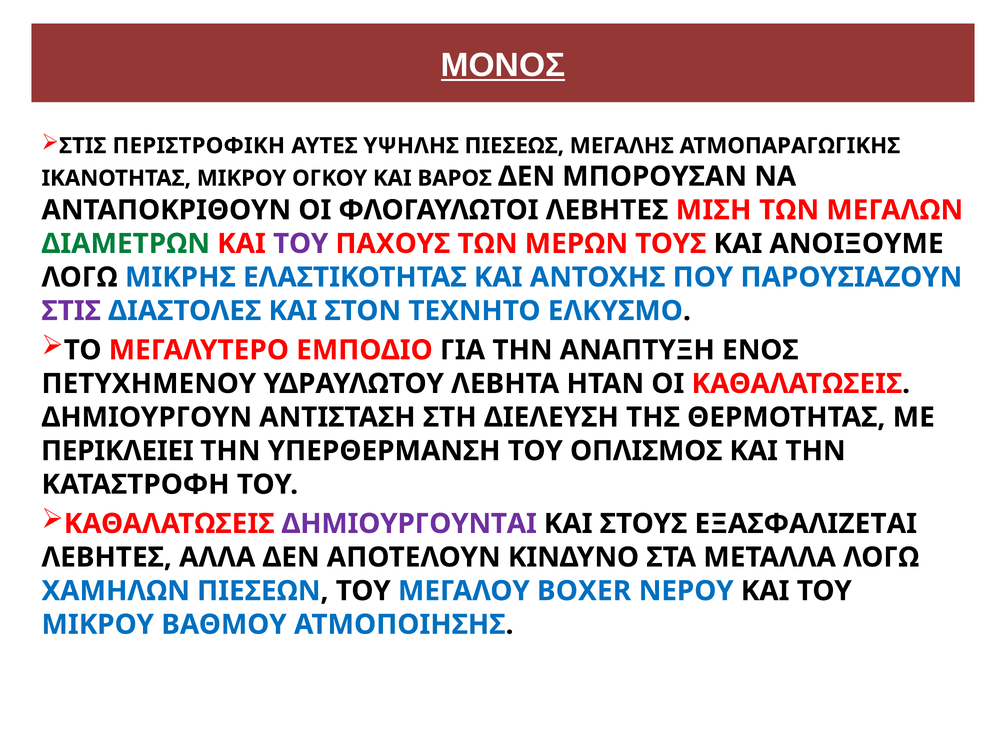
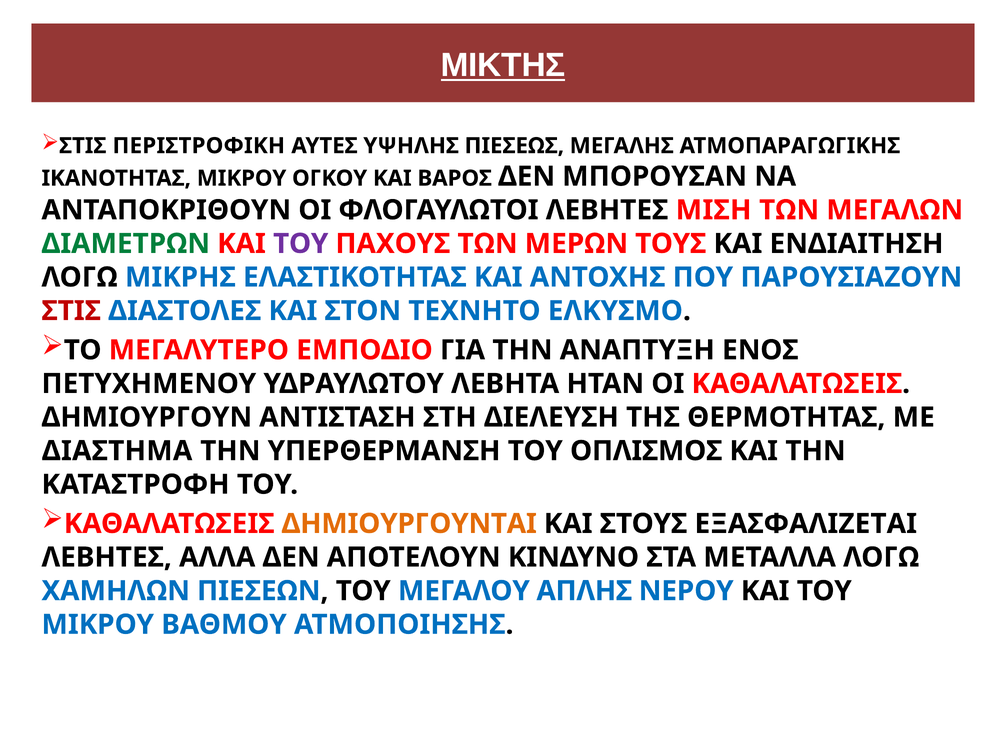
ΜΟΝΟΣ: ΜΟΝΟΣ -> ΜΙΚΤΗΣ
ΑΝΟΙΞΟΥΜΕ: ΑΝΟΙΞΟΥΜΕ -> ΕΝΔΙΑΙΤΗΣΗ
ΣΤΙΣ at (71, 311) colour: purple -> red
ΠΕΡΙΚΛΕΙΕΙ: ΠΕΡΙΚΛΕΙΕΙ -> ΔΙΑΣΤΗΜΑ
ΔΗΜΙΟΥΡΓΟΥΝΤΑΙ colour: purple -> orange
BOXER: BOXER -> ΑΠΛΗΣ
